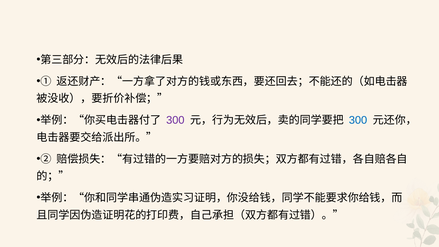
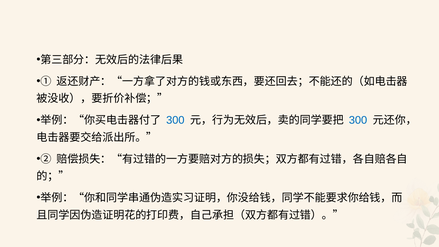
300 at (175, 120) colour: purple -> blue
